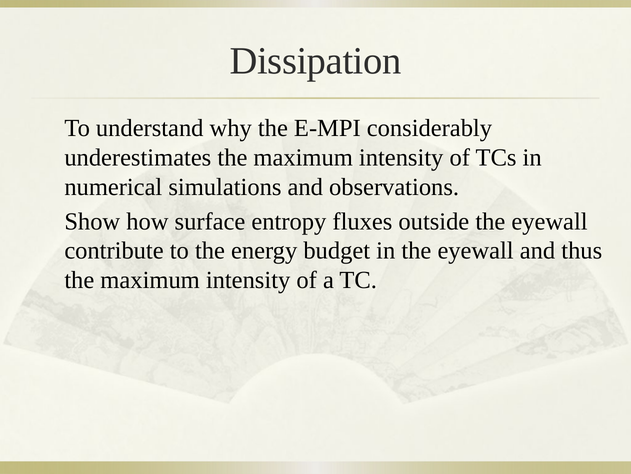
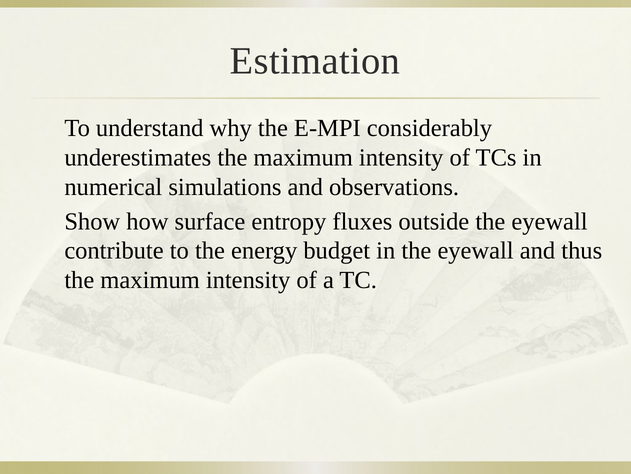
Dissipation: Dissipation -> Estimation
